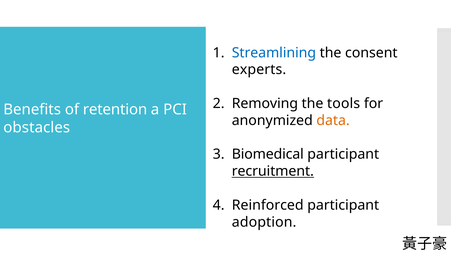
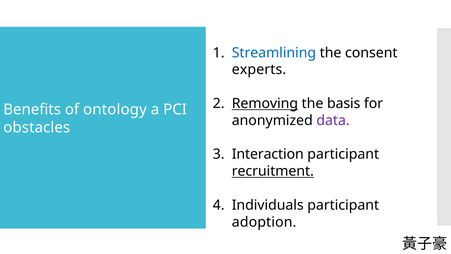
Removing underline: none -> present
tools: tools -> basis
retention: retention -> ontology
data colour: orange -> purple
Biomedical: Biomedical -> Interaction
Reinforced: Reinforced -> Individuals
